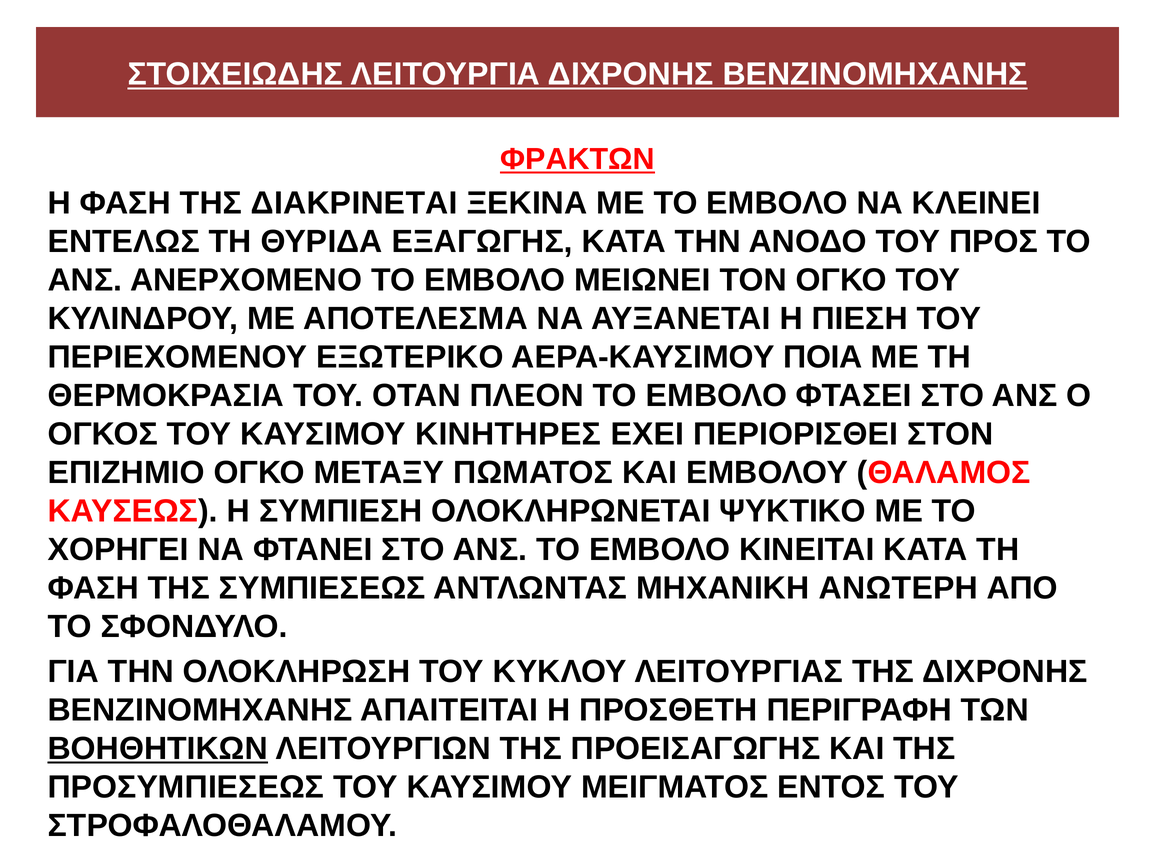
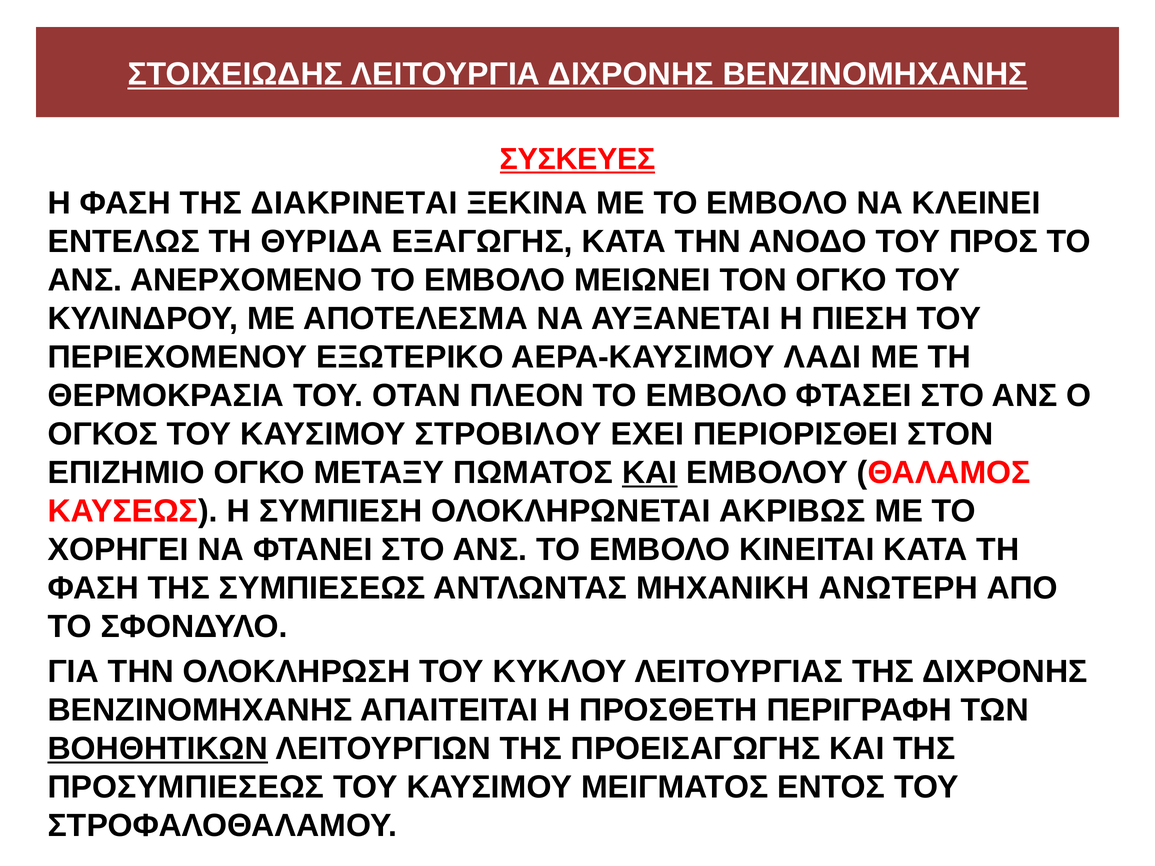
ΦΡΑΚΤΩΝ: ΦΡΑΚΤΩΝ -> ΣΥΣΚΕΥΕΣ
ΠΟΙΑ: ΠΟΙΑ -> ΛΑΔΙ
ΚΙΝΗΤΗΡΕΣ: ΚΙΝΗΤΗΡΕΣ -> ΣΤΡΟΒΙΛΟΥ
ΚΑΙ at (650, 473) underline: none -> present
ΨΥΚΤΙΚΟ: ΨΥΚΤΙΚΟ -> ΑΚΡΙΒΩΣ
